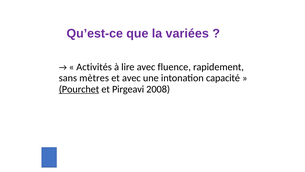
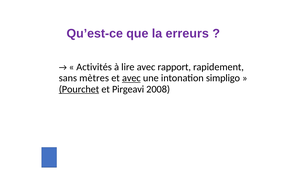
variées: variées -> erreurs
fluence: fluence -> rapport
avec at (131, 78) underline: none -> present
capacité: capacité -> simpligo
